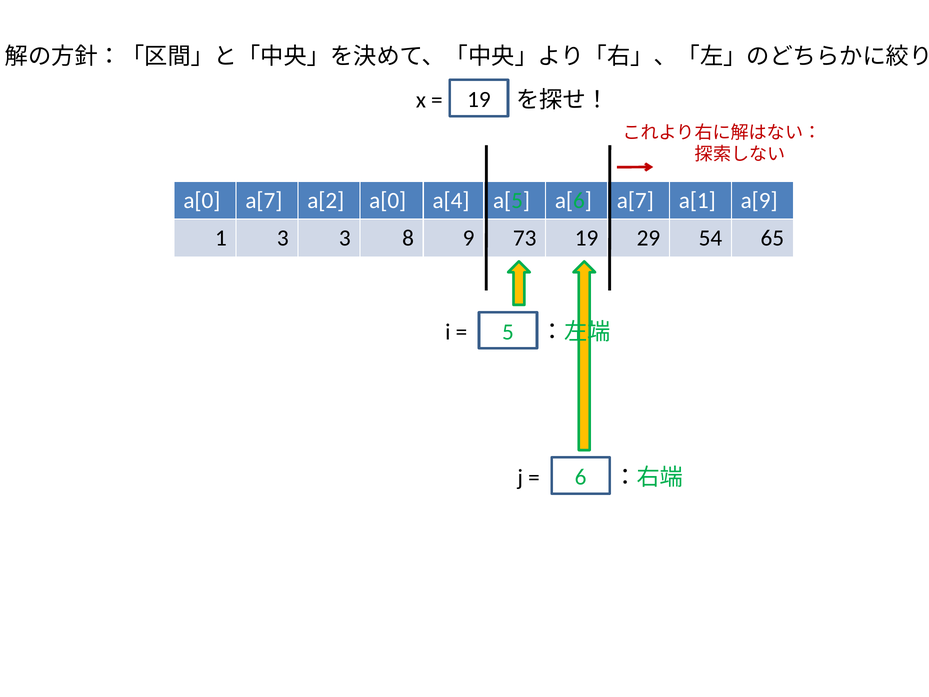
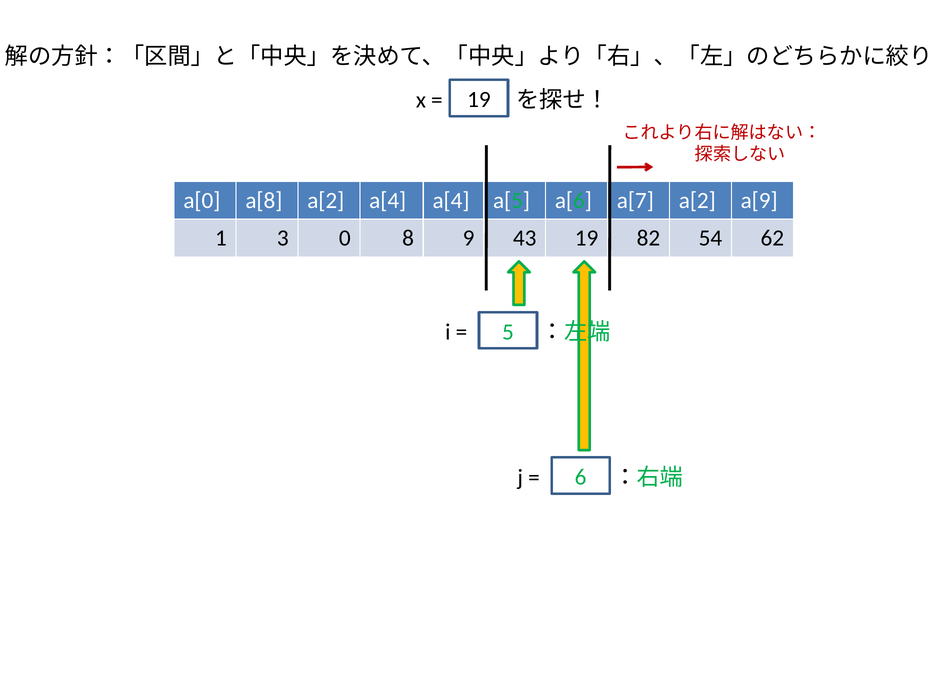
a[0 a[7: a[7 -> a[8
a[2 a[0: a[0 -> a[4
a[7 a[1: a[1 -> a[2
3 3: 3 -> 0
73: 73 -> 43
29: 29 -> 82
65: 65 -> 62
